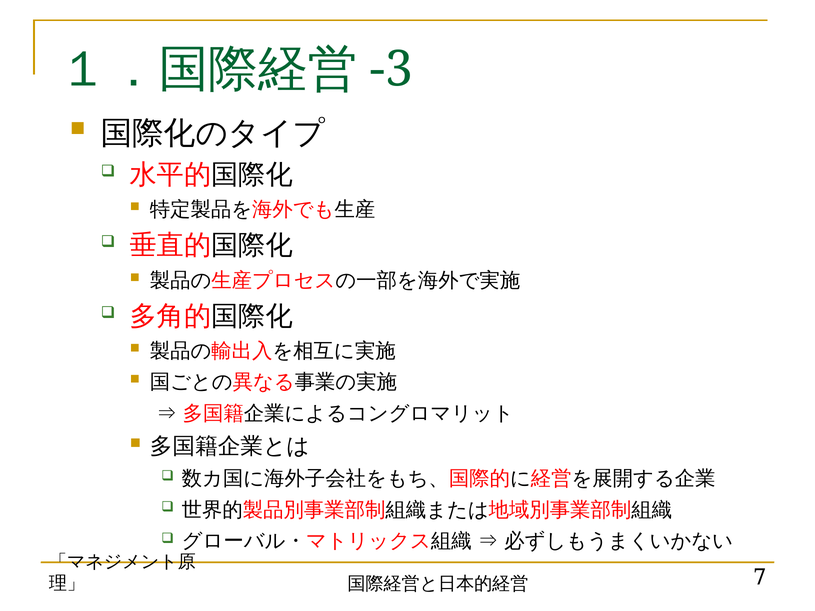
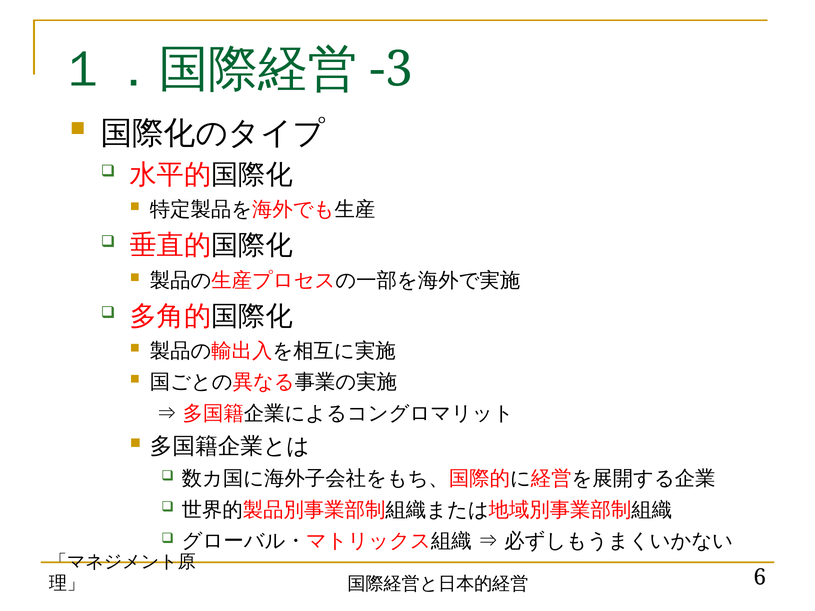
7: 7 -> 6
